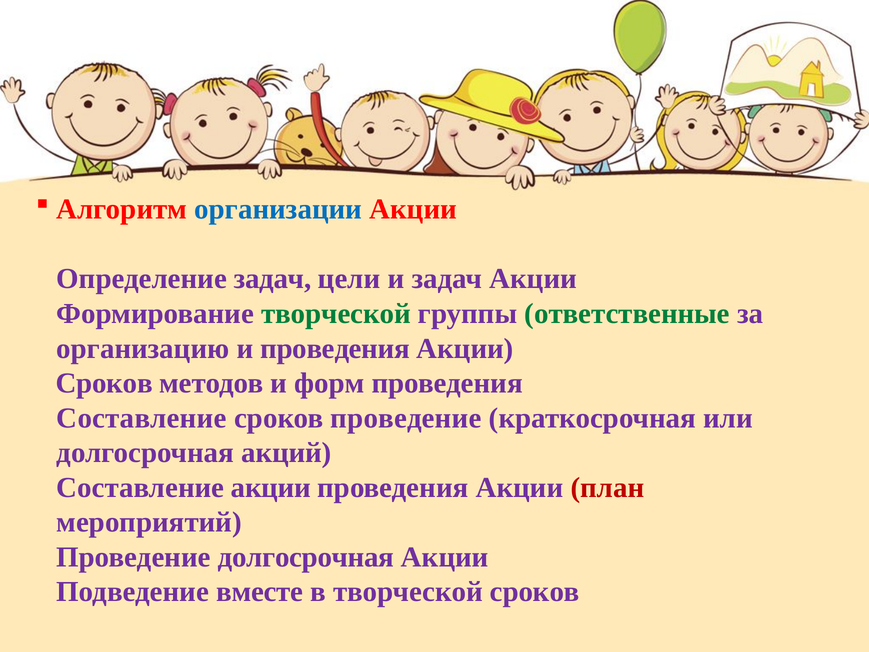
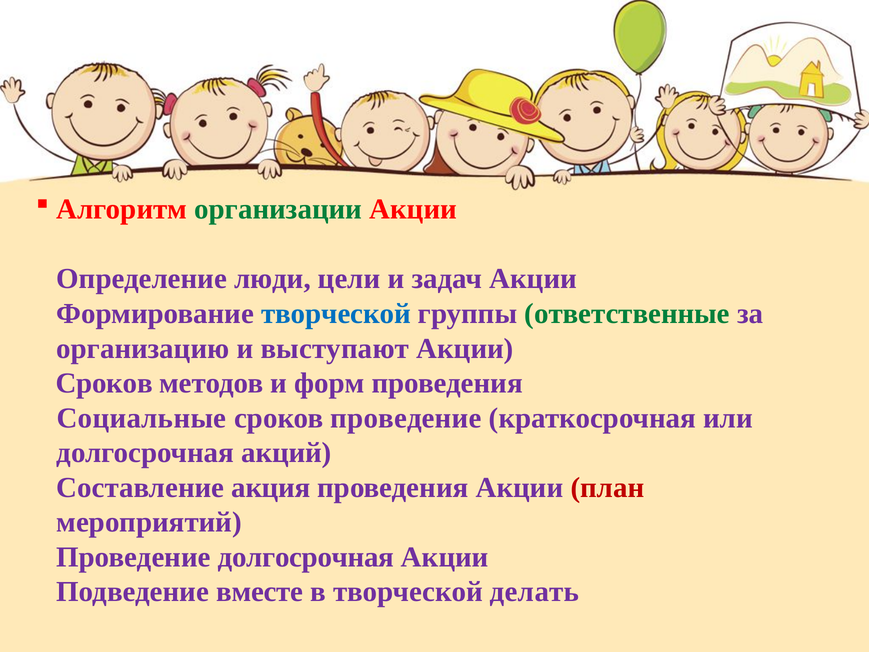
организации colour: blue -> green
Определение задач: задач -> люди
творческой at (336, 314) colour: green -> blue
и проведения: проведения -> выступают
Составление at (142, 418): Составление -> Социальные
Составление акции: акции -> акция
творческой сроков: сроков -> делать
